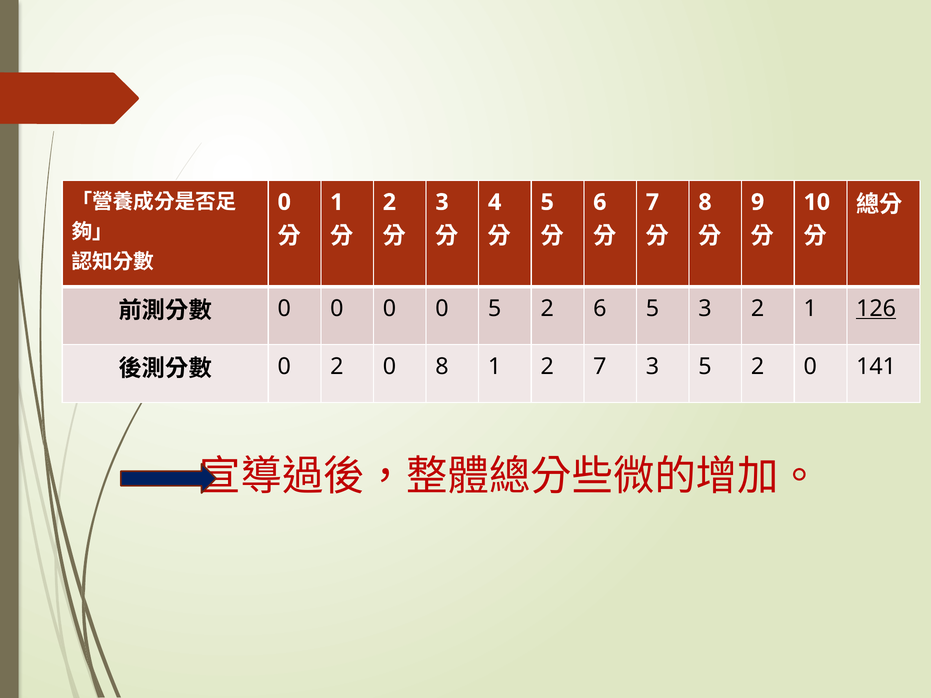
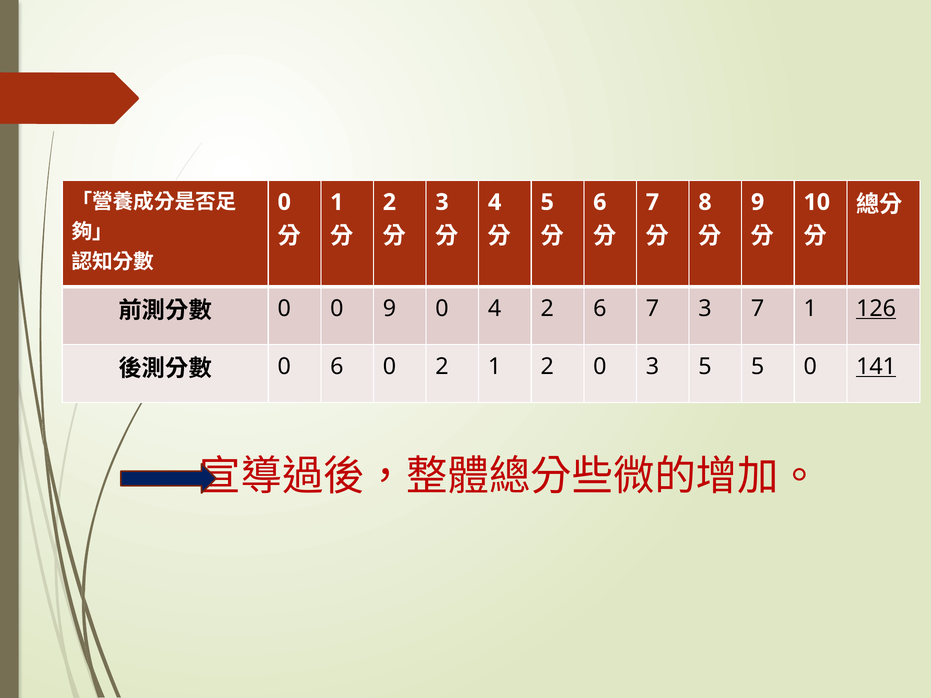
0 at (389, 309): 0 -> 9
0 5: 5 -> 4
6 5: 5 -> 7
3 2: 2 -> 7
0 2: 2 -> 6
0 8: 8 -> 2
2 7: 7 -> 0
3 5 2: 2 -> 5
141 underline: none -> present
